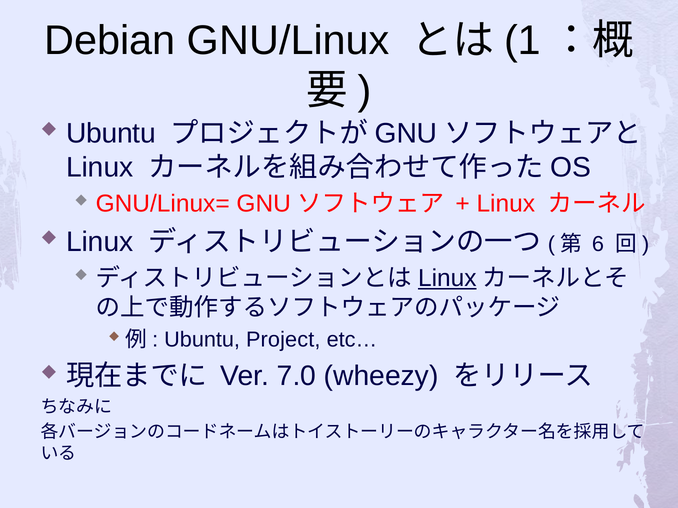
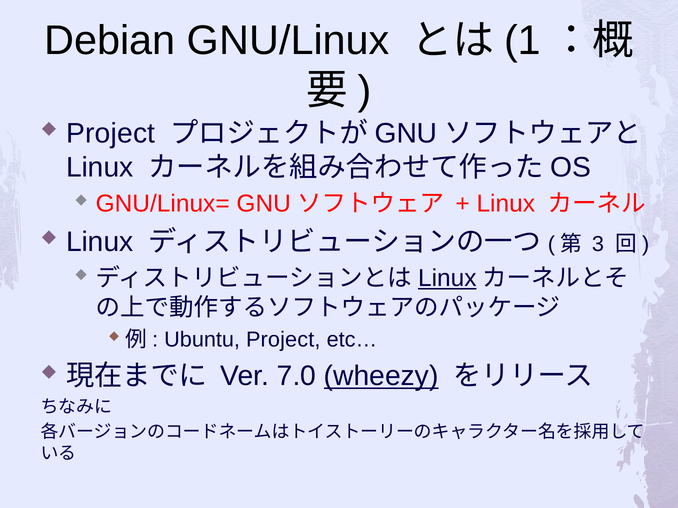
Ubuntu at (111, 133): Ubuntu -> Project
6: 6 -> 3
wheezy underline: none -> present
